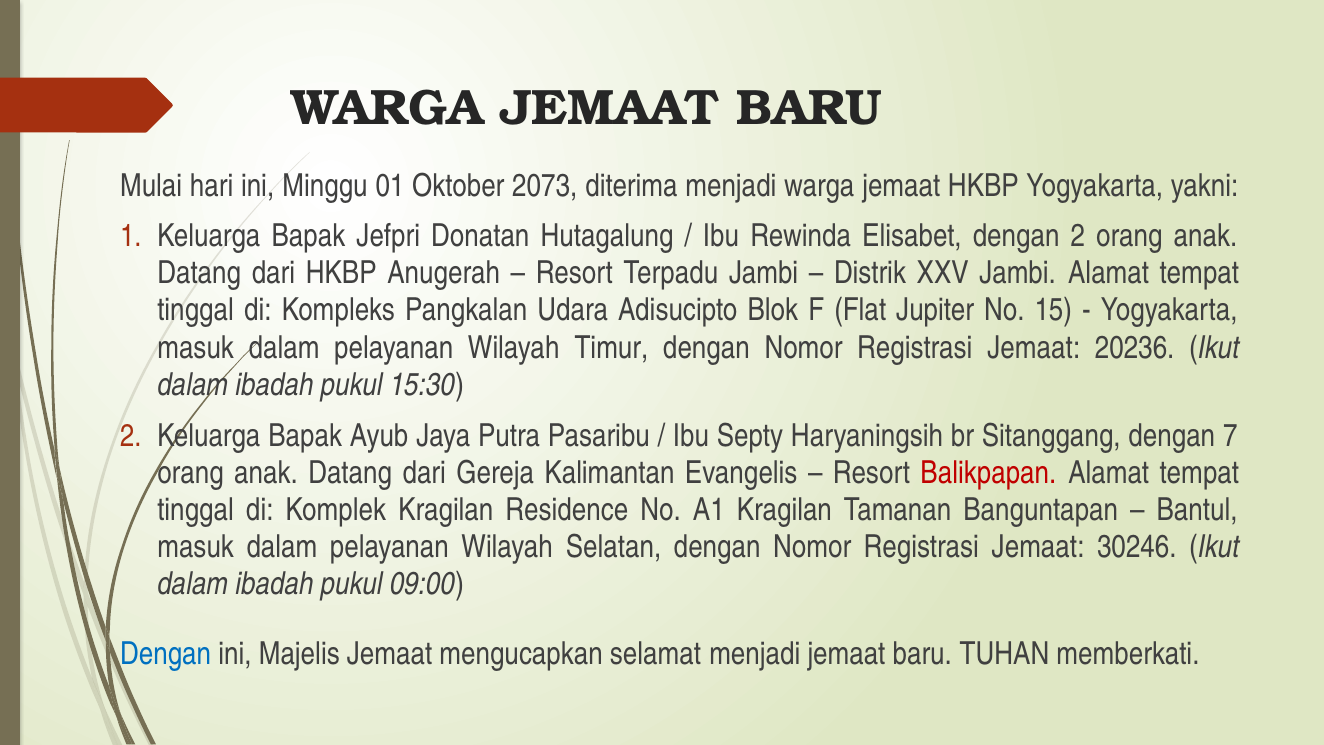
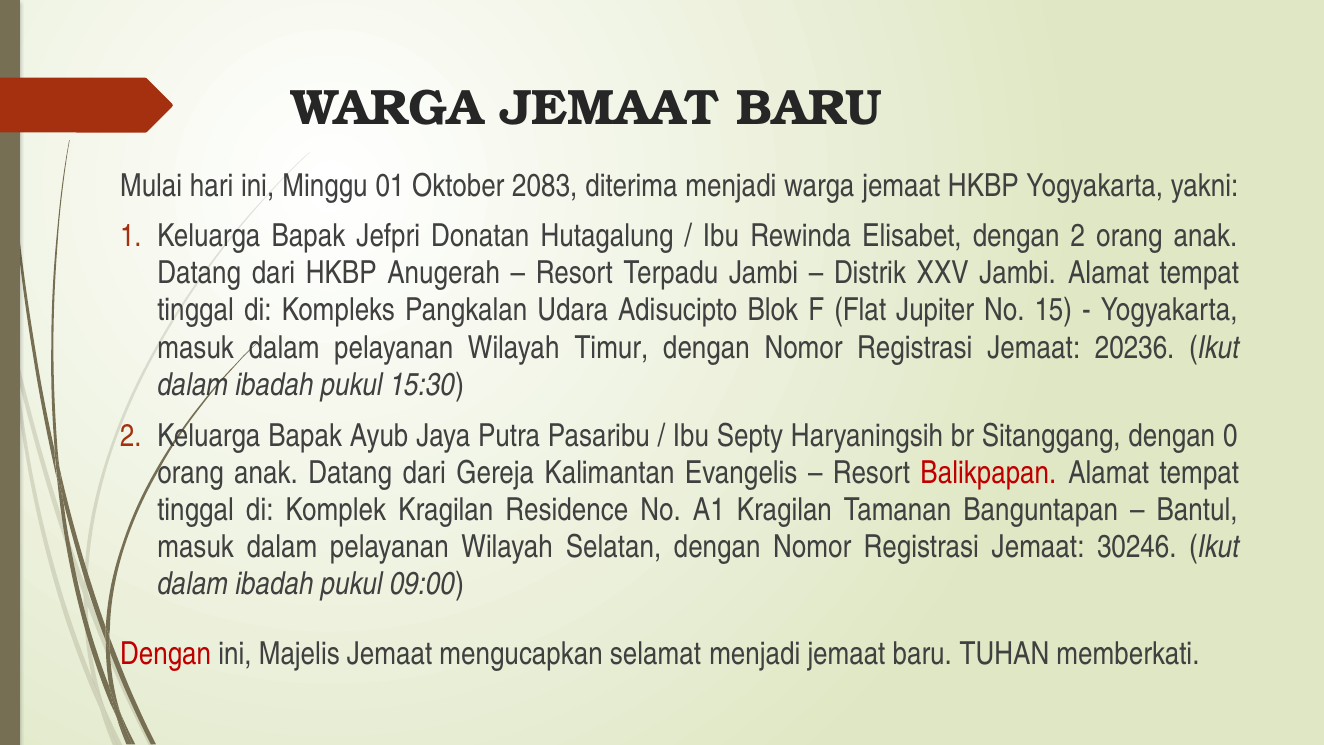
2073: 2073 -> 2083
7: 7 -> 0
Dengan at (166, 653) colour: blue -> red
